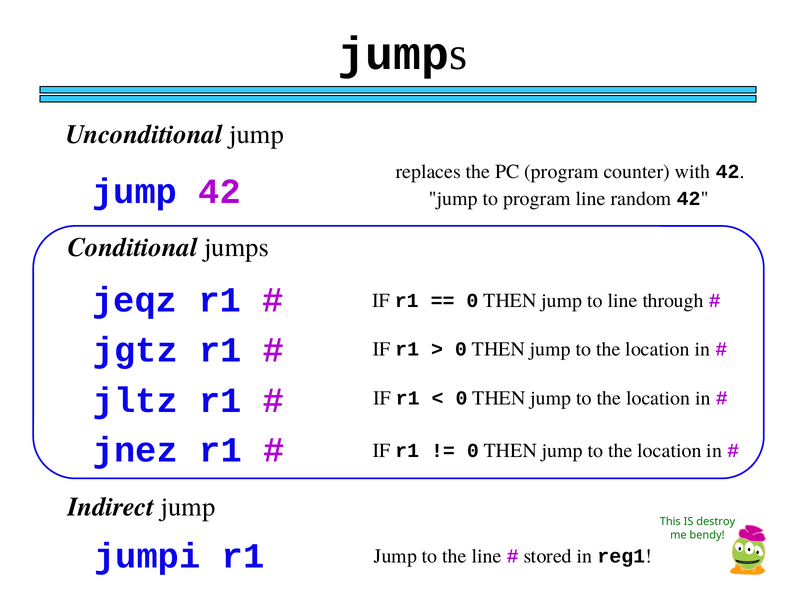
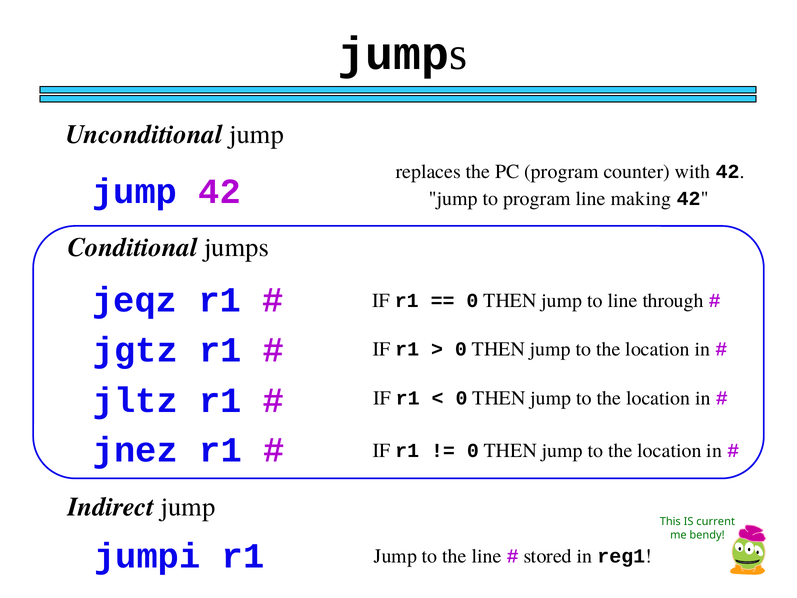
random: random -> making
destroy: destroy -> current
